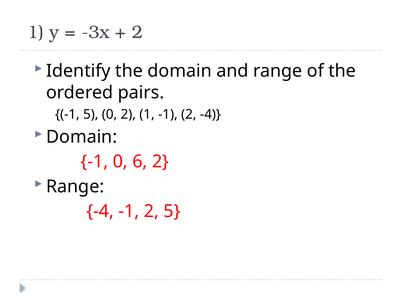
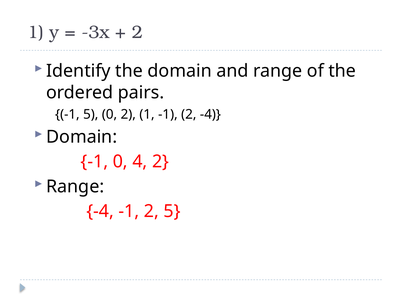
6: 6 -> 4
